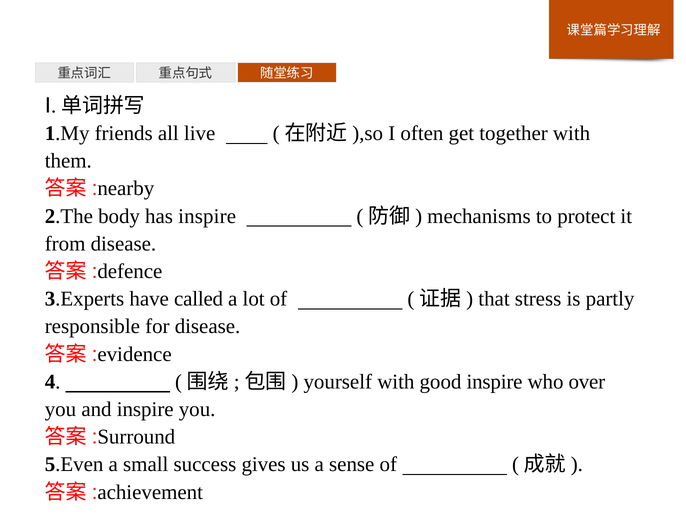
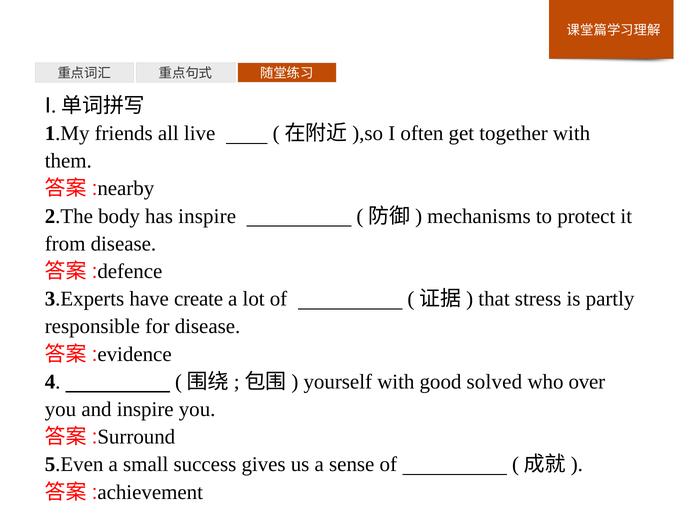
called: called -> create
good inspire: inspire -> solved
